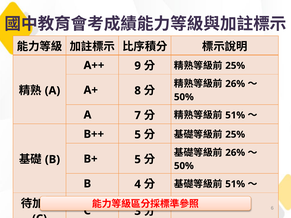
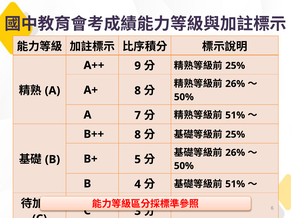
B++ 5: 5 -> 8
